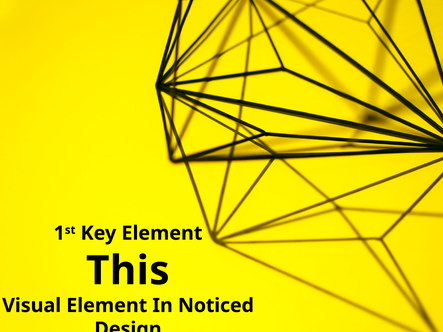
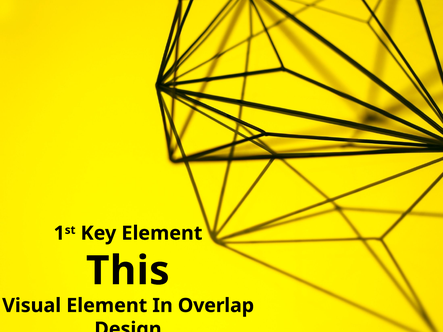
Noticed: Noticed -> Overlap
